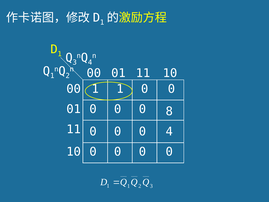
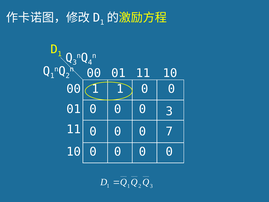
0 8: 8 -> 3
0 4: 4 -> 7
